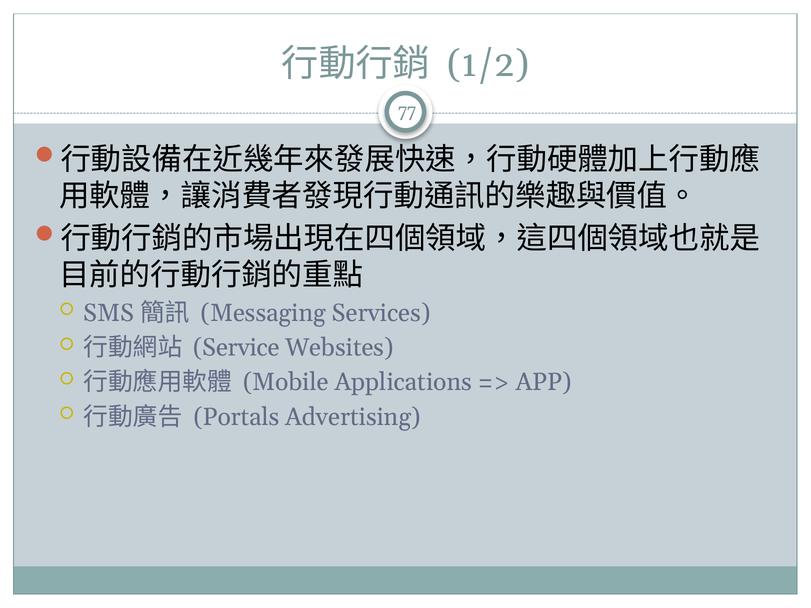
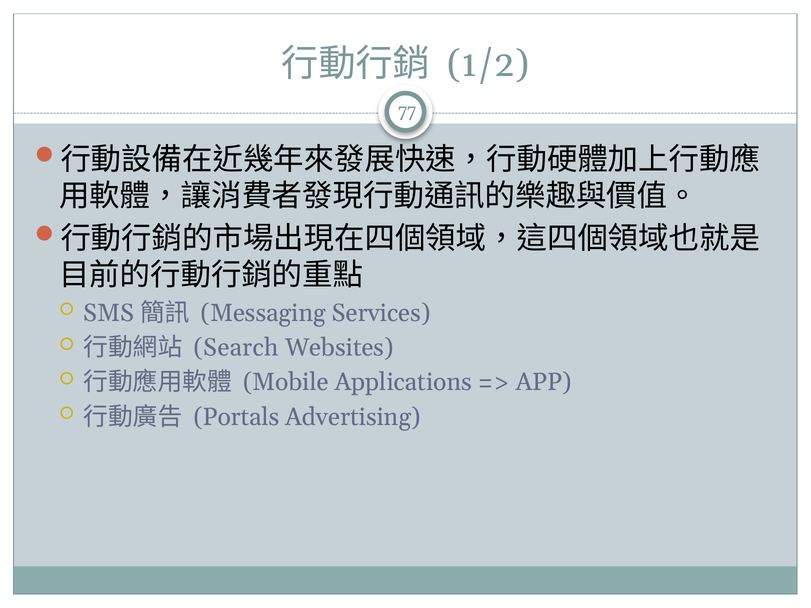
Service: Service -> Search
